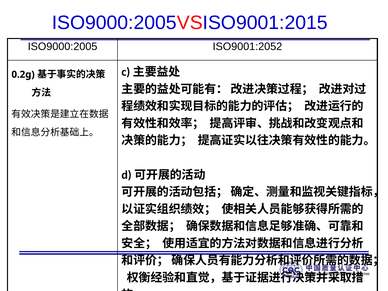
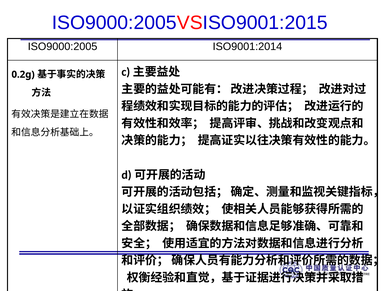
ISO9001:2052: ISO9001:2052 -> ISO9001:2014
